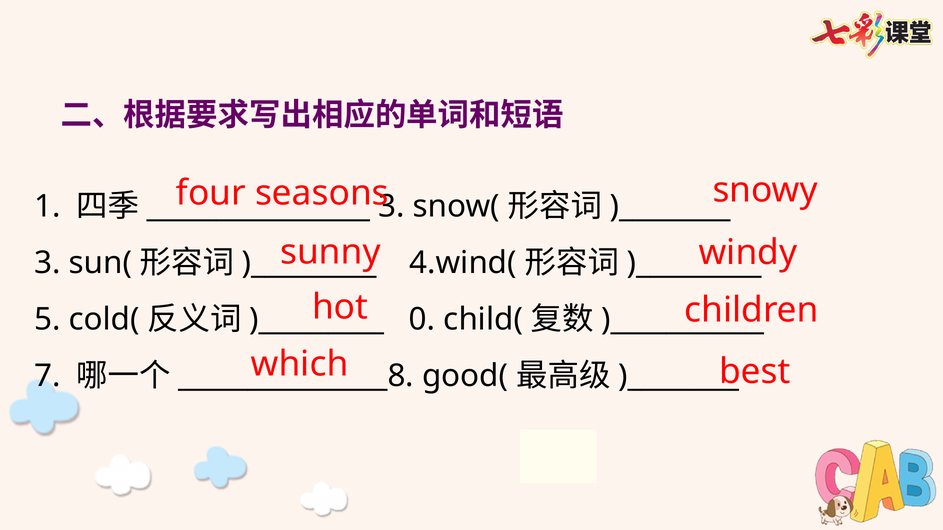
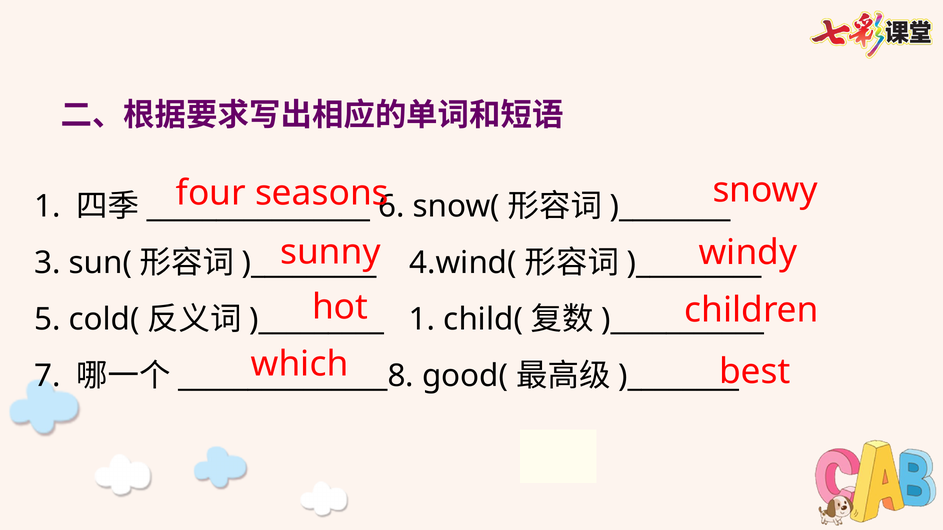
3 at (391, 206): 3 -> 6
0 at (422, 319): 0 -> 1
